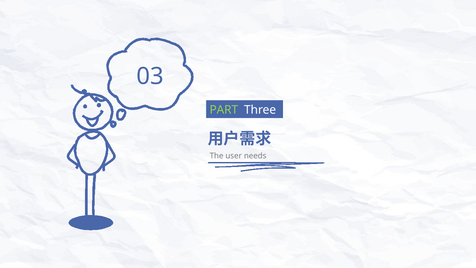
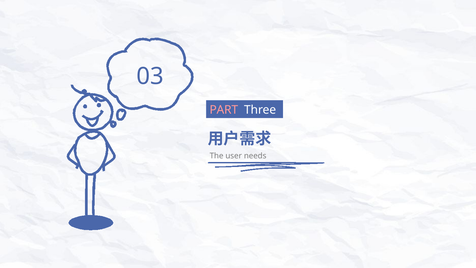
PART colour: light green -> pink
